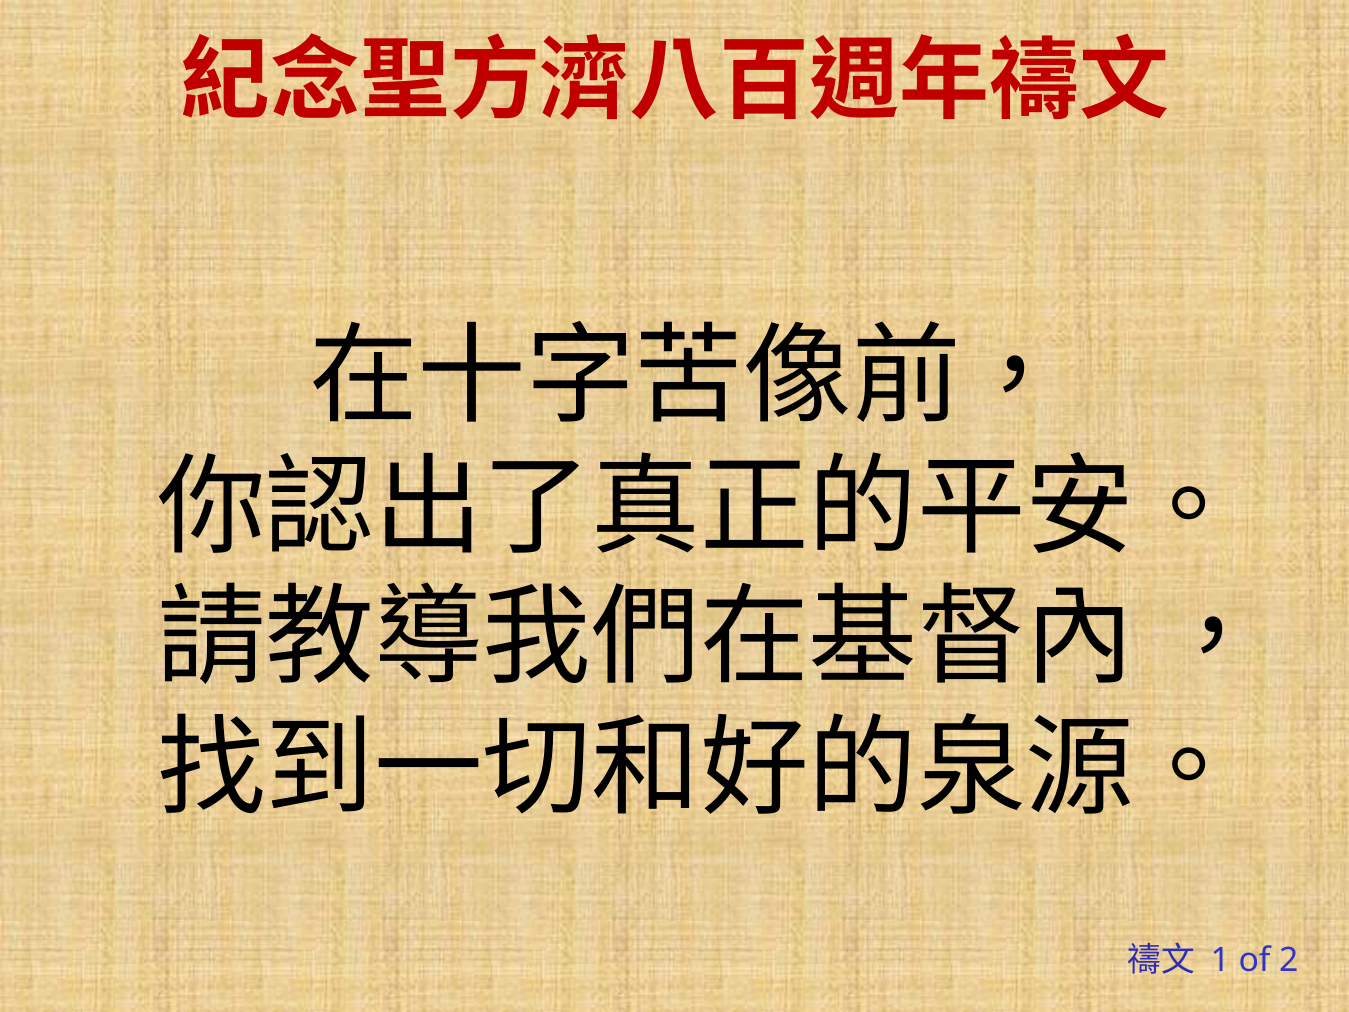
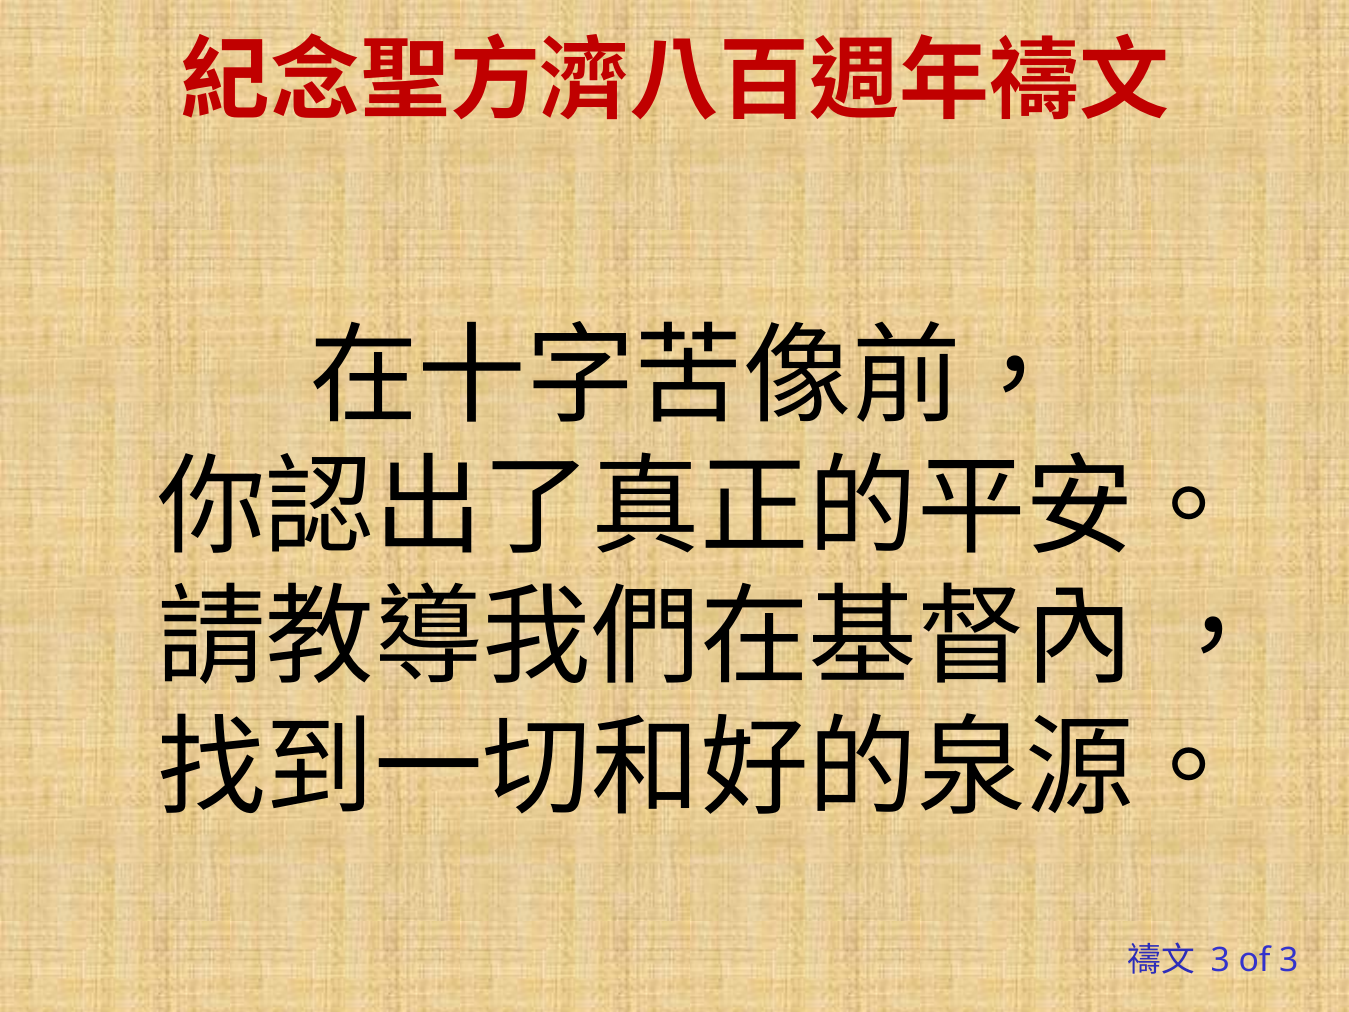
1 at (1220, 960): 1 -> 3
of 2: 2 -> 3
